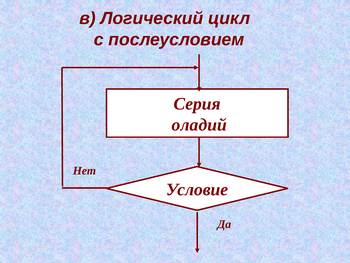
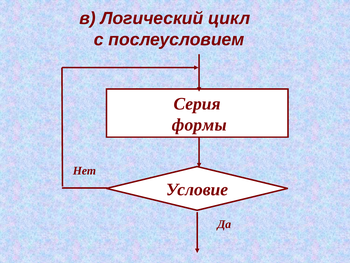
оладий: оладий -> формы
